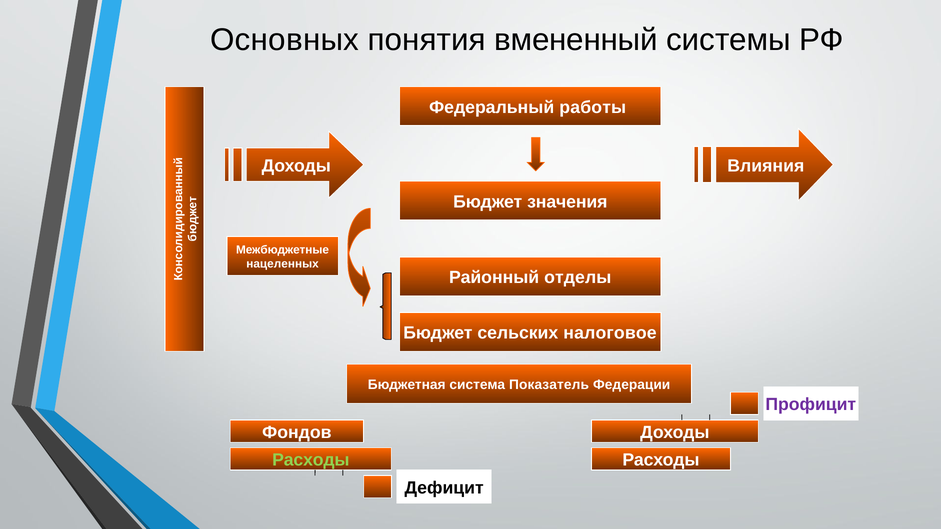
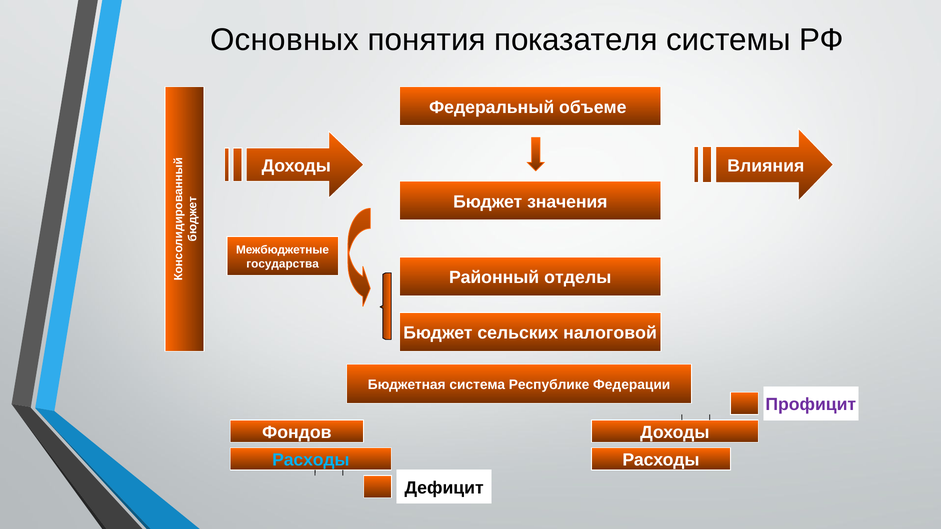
вмененный: вмененный -> показателя
работы: работы -> объеме
нацеленных: нацеленных -> государства
налоговое: налоговое -> налоговой
Показатель: Показатель -> Республике
Расходы at (311, 460) colour: light green -> light blue
